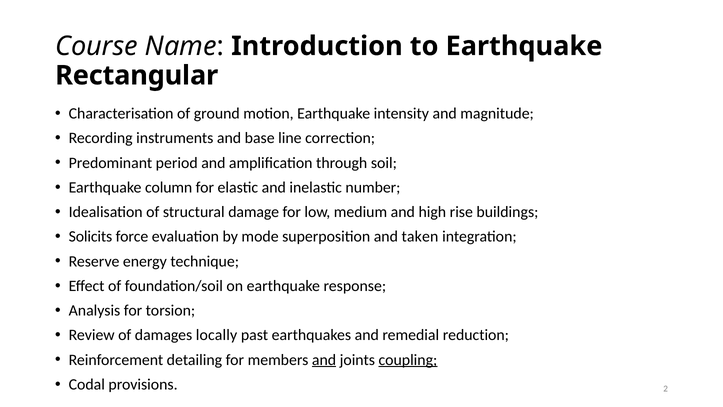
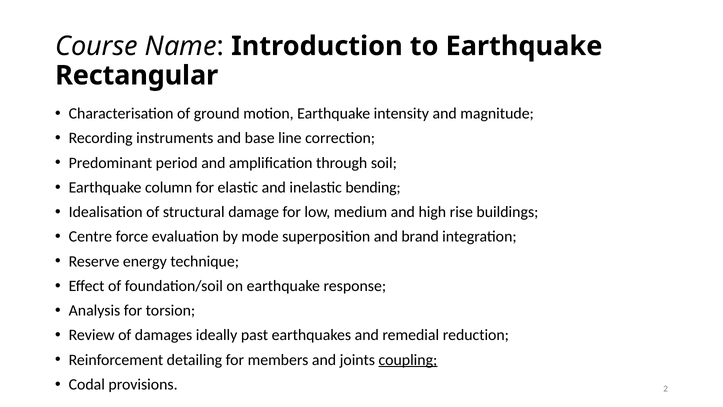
number: number -> bending
Solicits: Solicits -> Centre
taken: taken -> brand
locally: locally -> ideally
and at (324, 360) underline: present -> none
